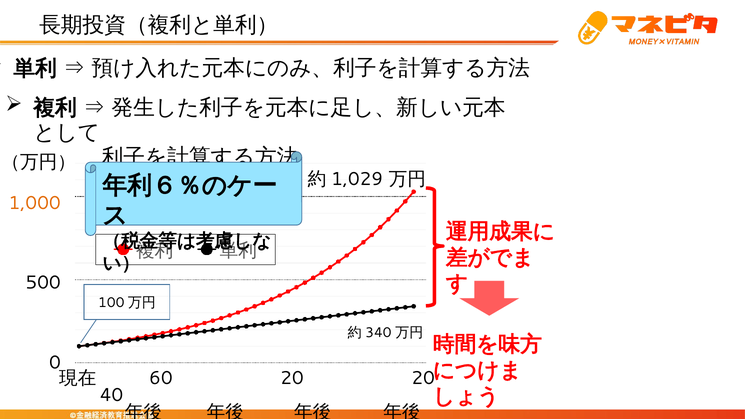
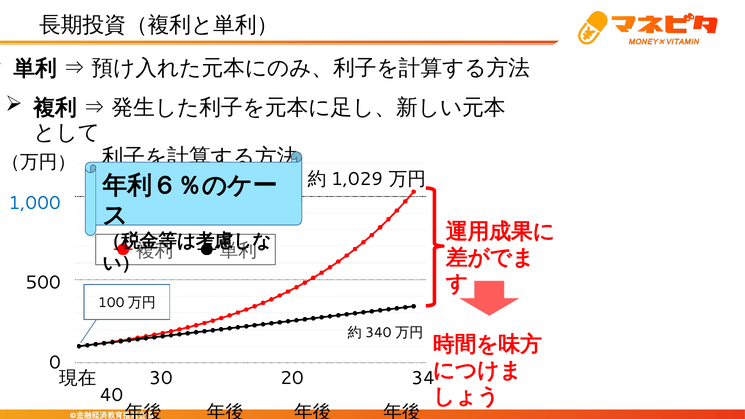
1,000 colour: orange -> blue
60: 60 -> 30
20 20: 20 -> 34
